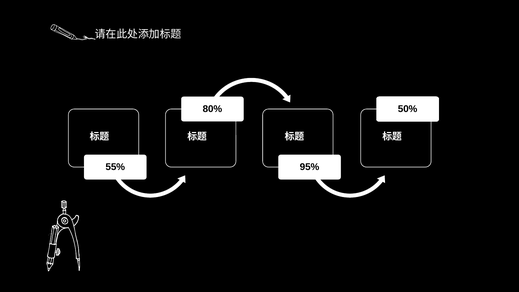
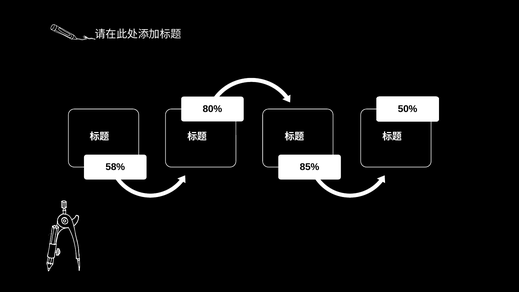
55%: 55% -> 58%
95%: 95% -> 85%
